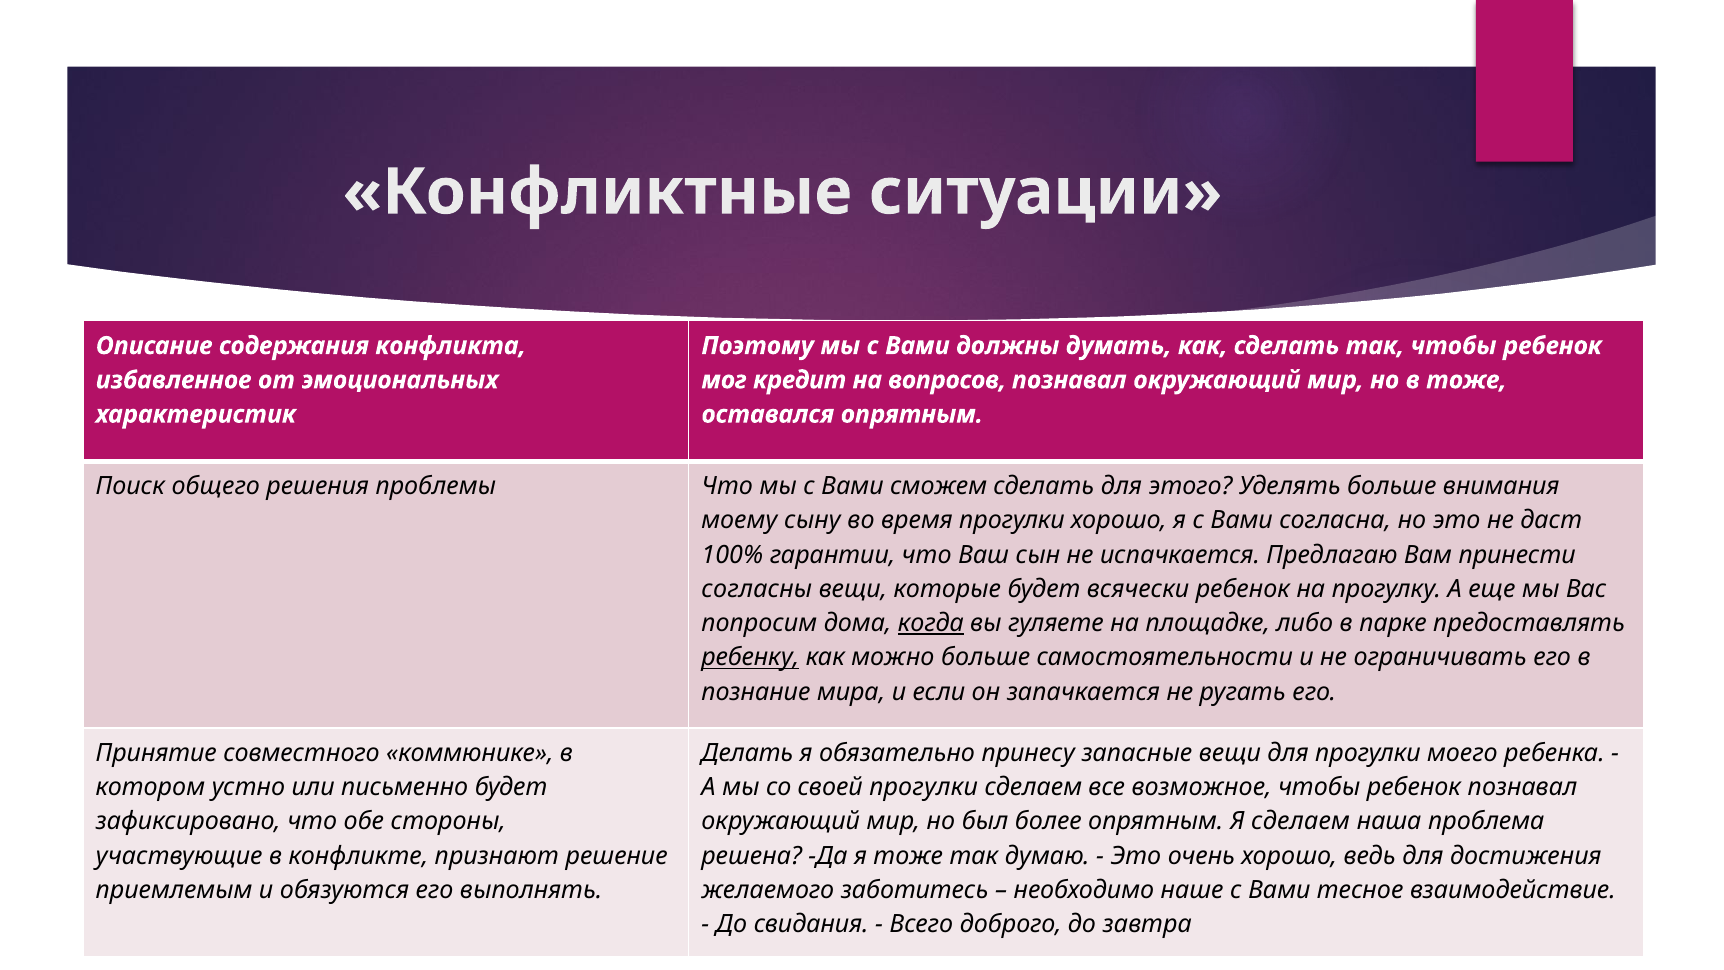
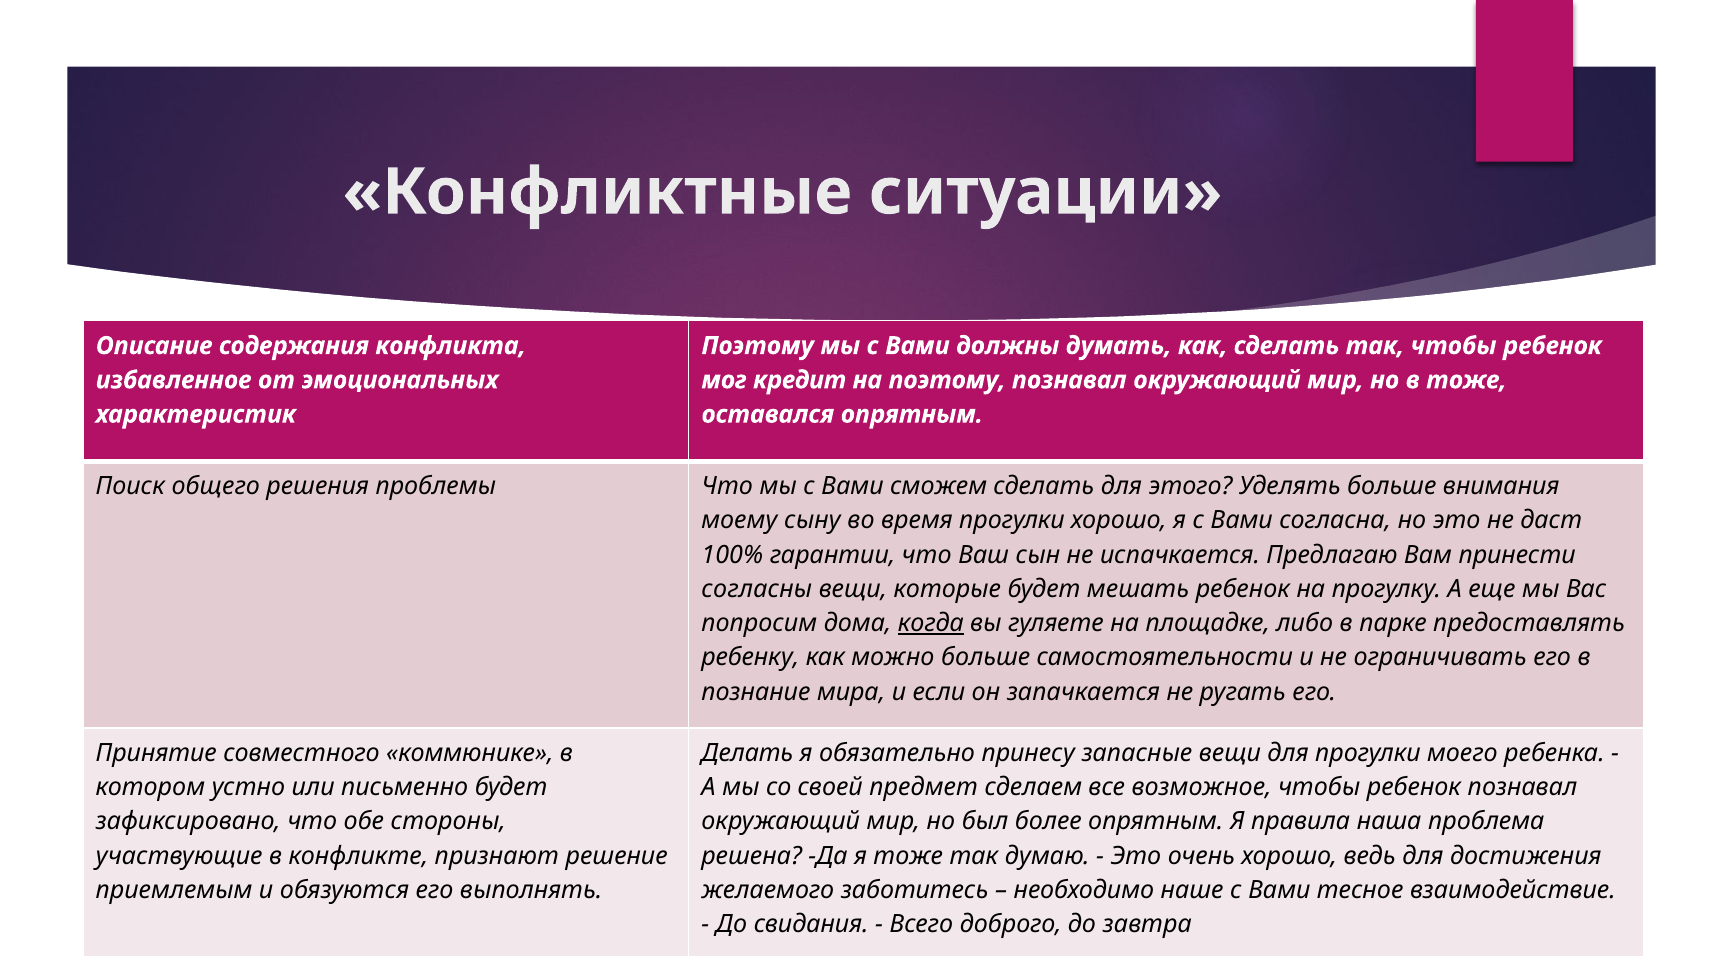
на вопросов: вопросов -> поэтому
всячески: всячески -> мешать
ребенку underline: present -> none
своей прогулки: прогулки -> предмет
Я сделаем: сделаем -> правила
